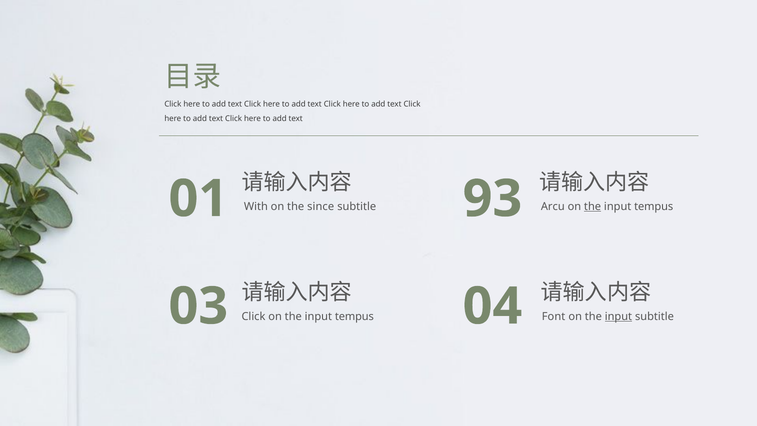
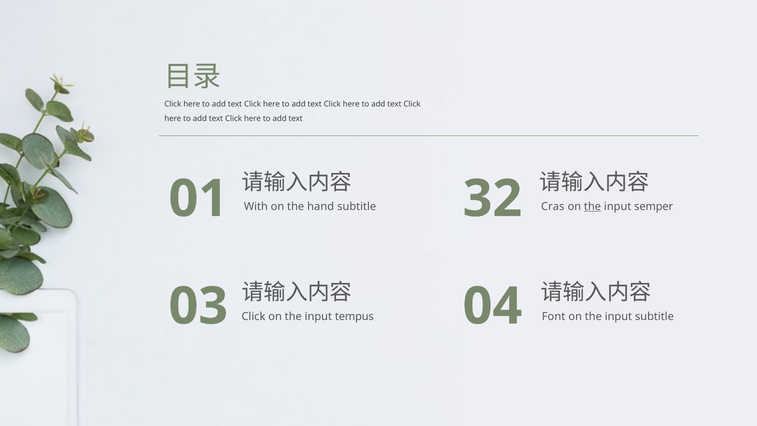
since: since -> hand
93: 93 -> 32
Arcu: Arcu -> Cras
tempus at (654, 206): tempus -> semper
input at (618, 316) underline: present -> none
